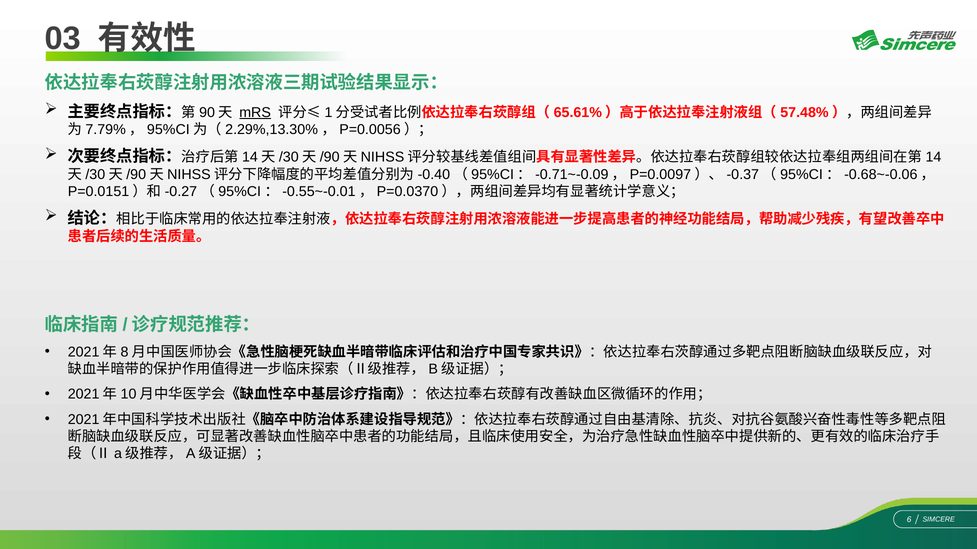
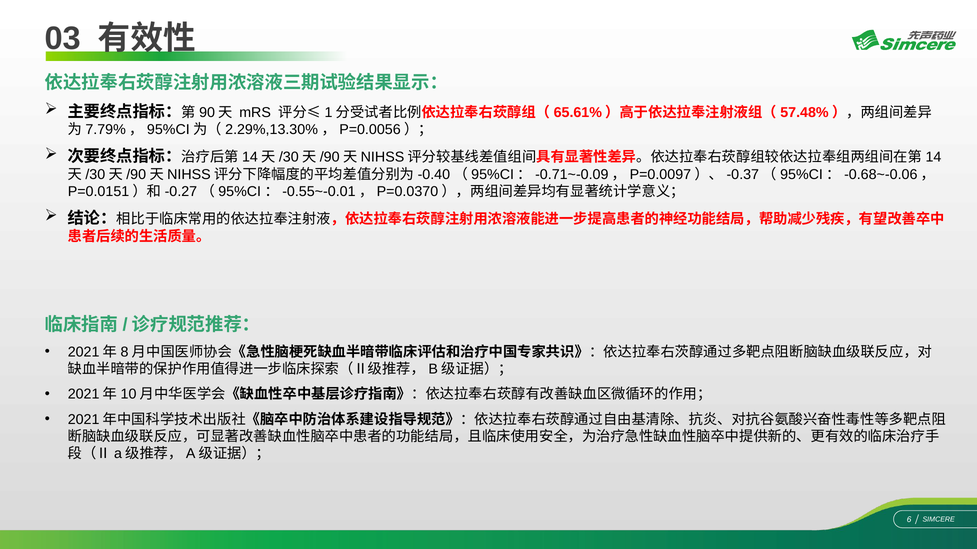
mRS underline: present -> none
